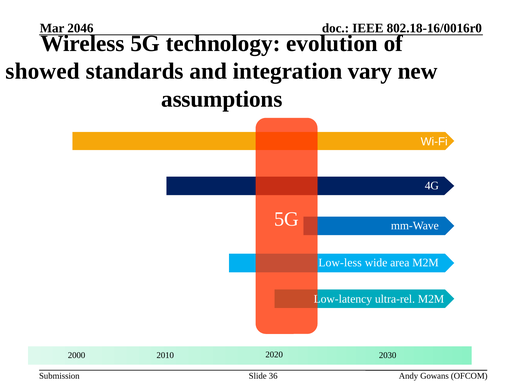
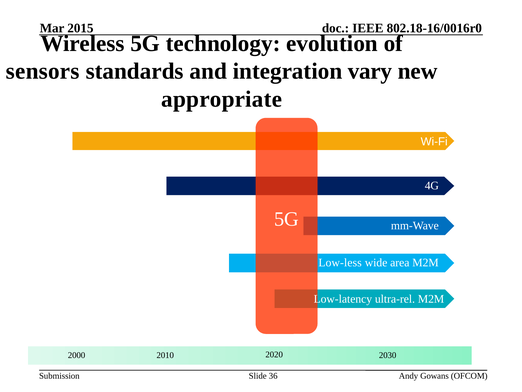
2046: 2046 -> 2015
showed: showed -> sensors
assumptions: assumptions -> appropriate
